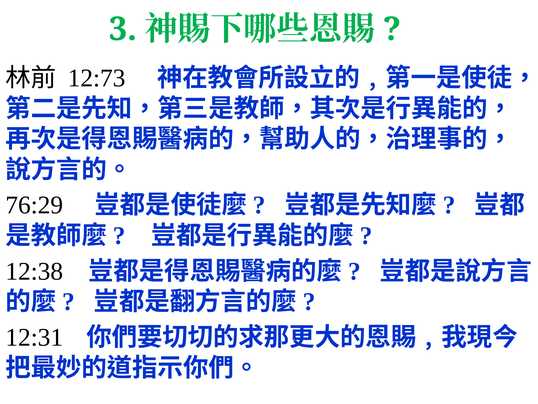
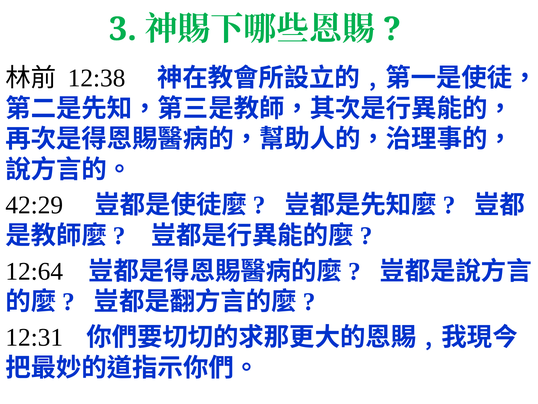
12:73: 12:73 -> 12:38
76:29: 76:29 -> 42:29
12:38: 12:38 -> 12:64
